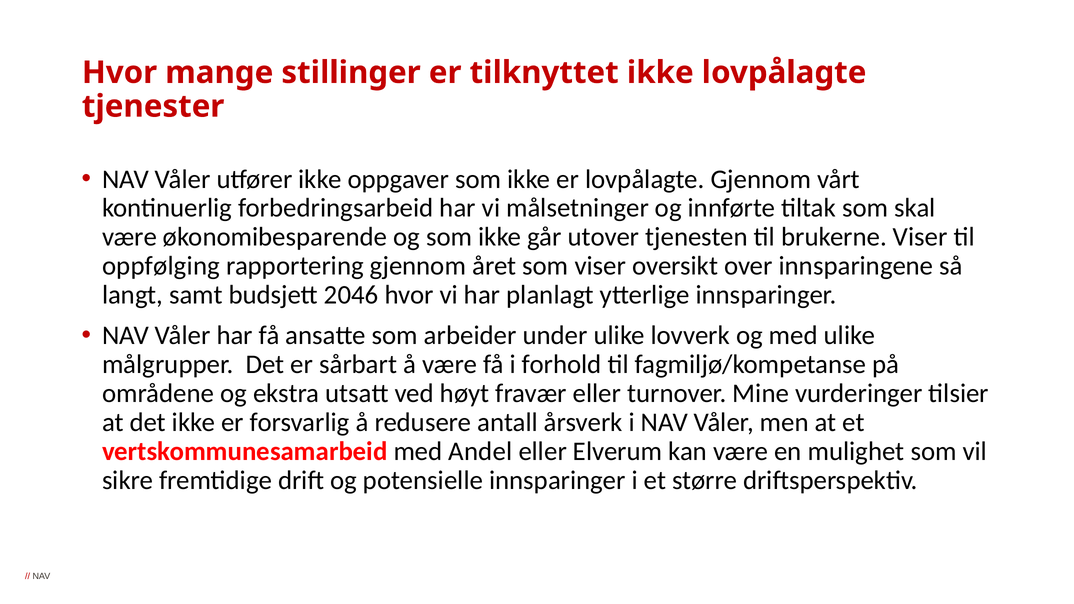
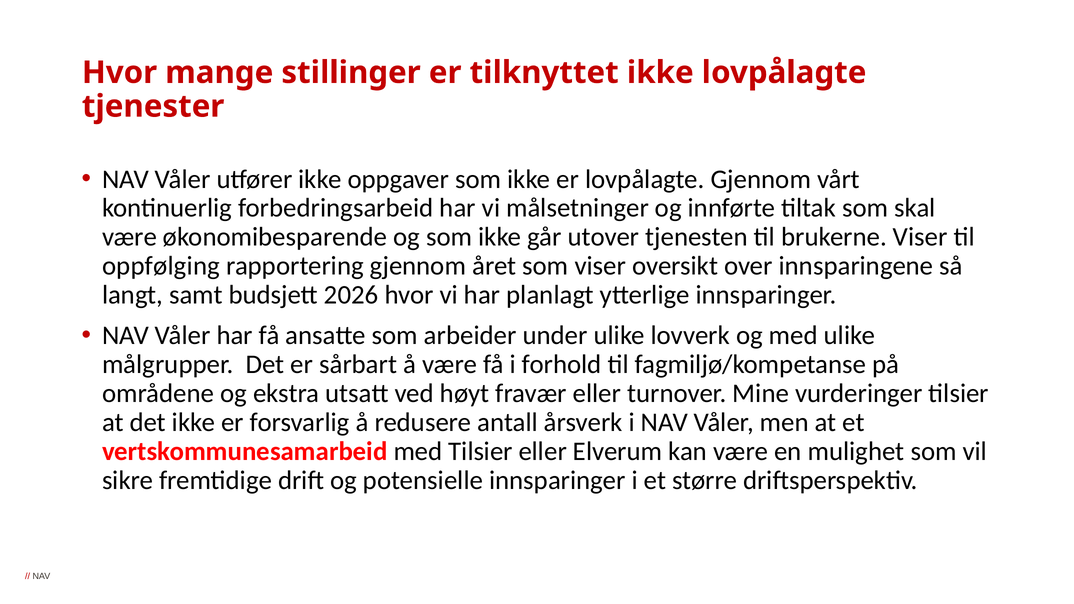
2046: 2046 -> 2026
med Andel: Andel -> Tilsier
